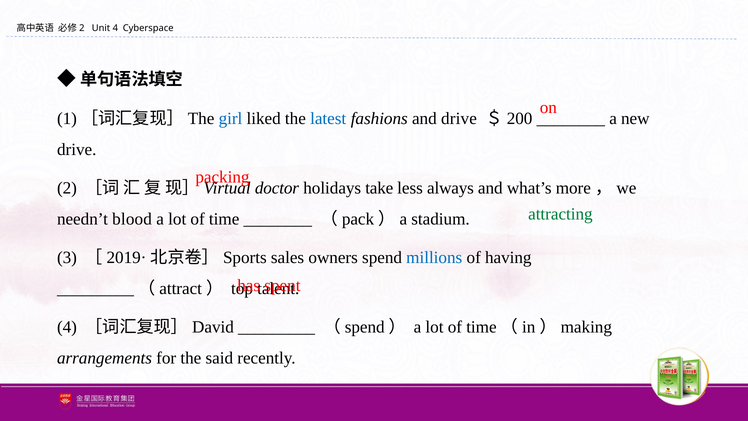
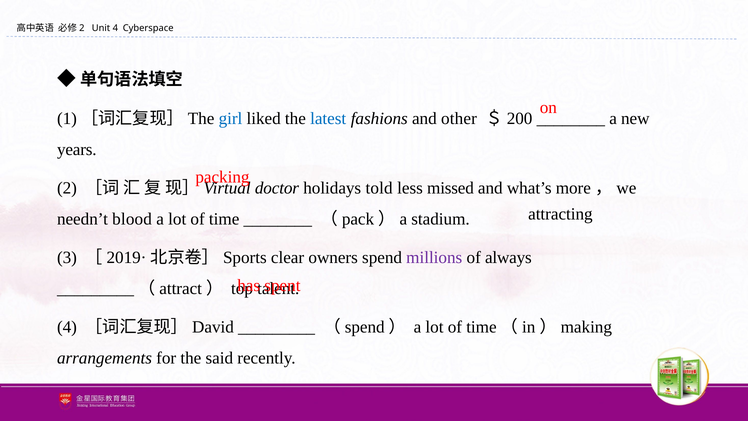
and drive: drive -> other
drive at (77, 150): drive -> years
take: take -> told
always: always -> missed
attracting colour: green -> black
sales: sales -> clear
millions colour: blue -> purple
having: having -> always
